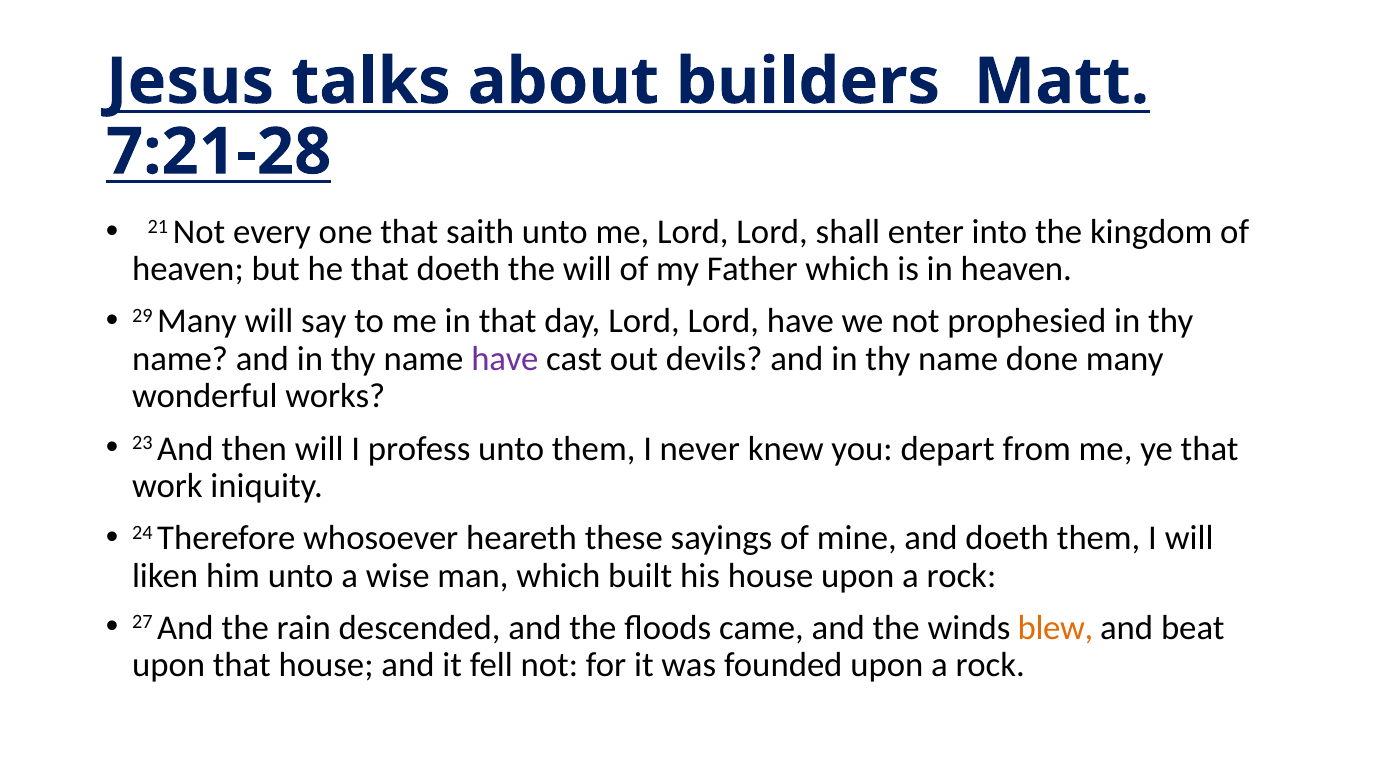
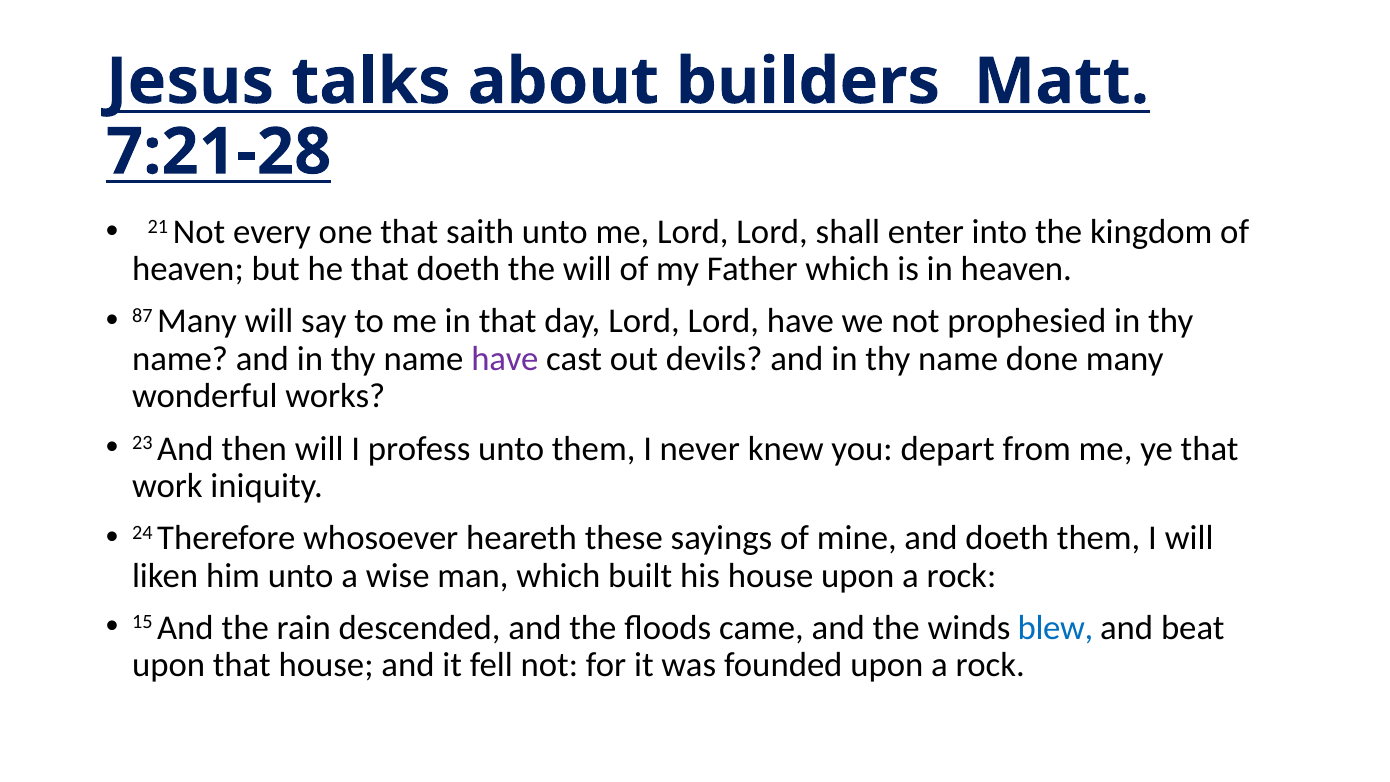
29: 29 -> 87
27: 27 -> 15
blew colour: orange -> blue
